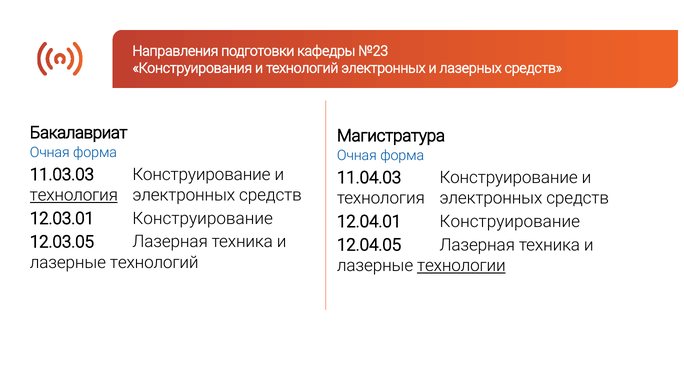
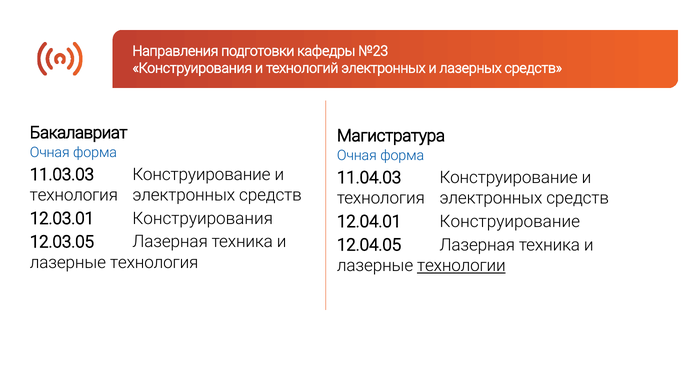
технология at (74, 195) underline: present -> none
12.03.01 Конструирование: Конструирование -> Конструирования
лазерные технологий: технологий -> технология
